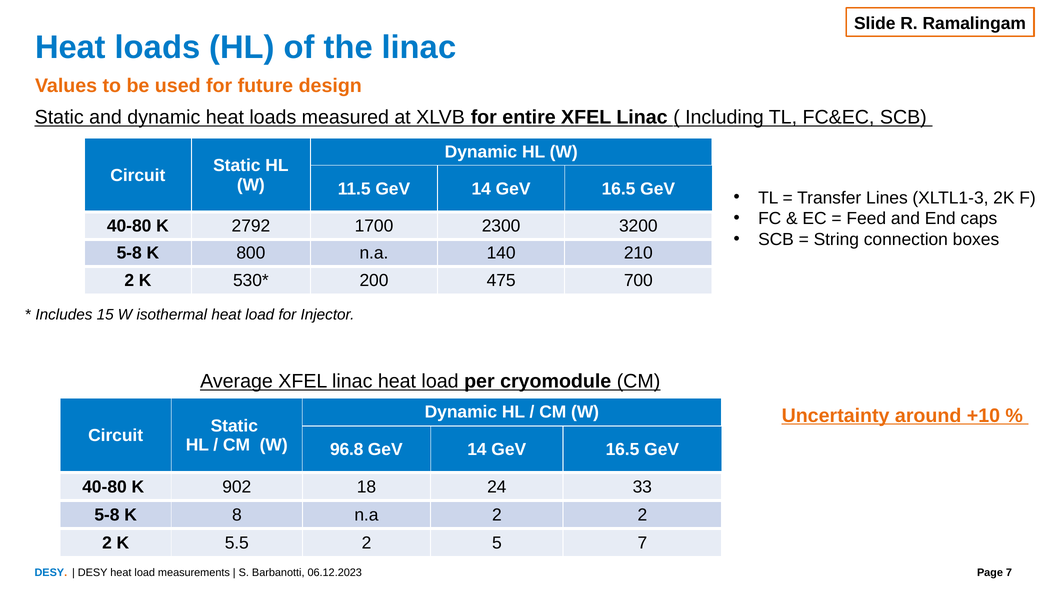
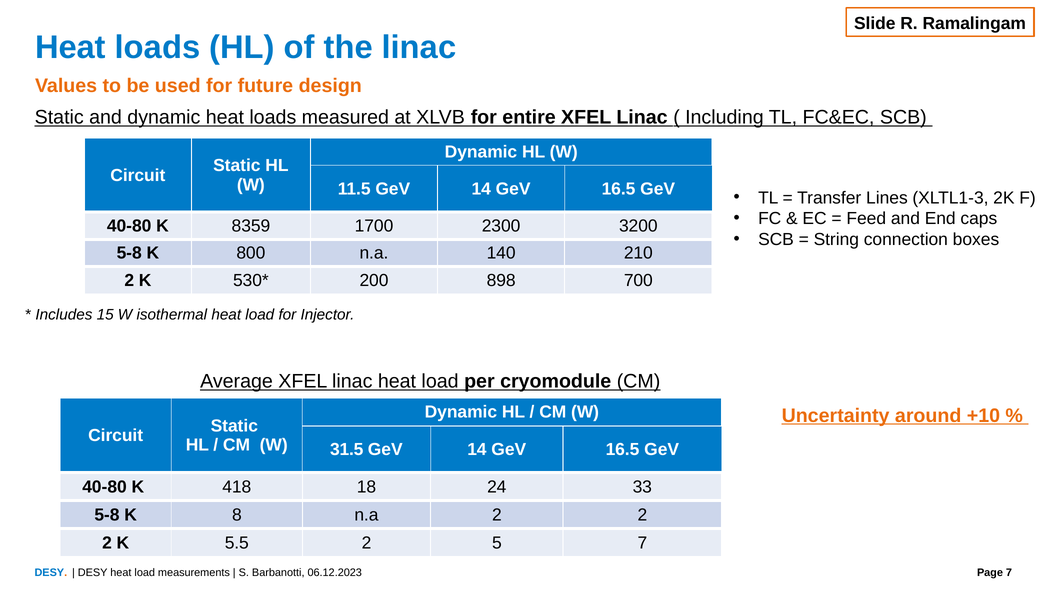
2792: 2792 -> 8359
475: 475 -> 898
96.8: 96.8 -> 31.5
902: 902 -> 418
